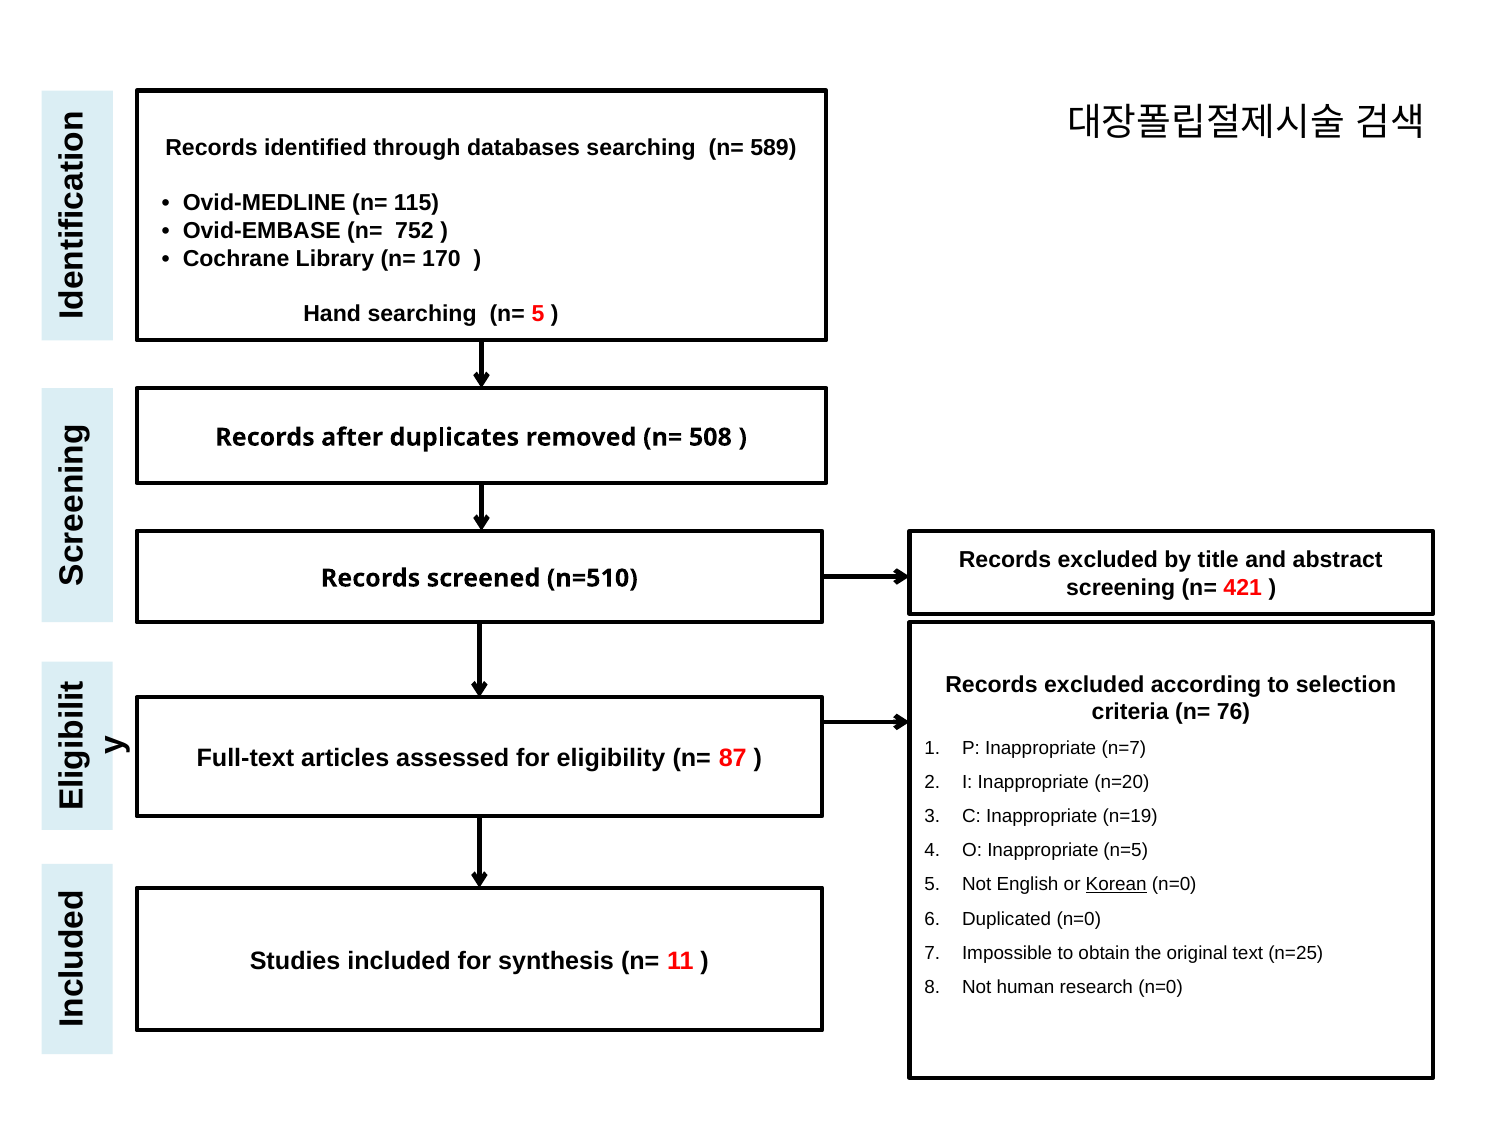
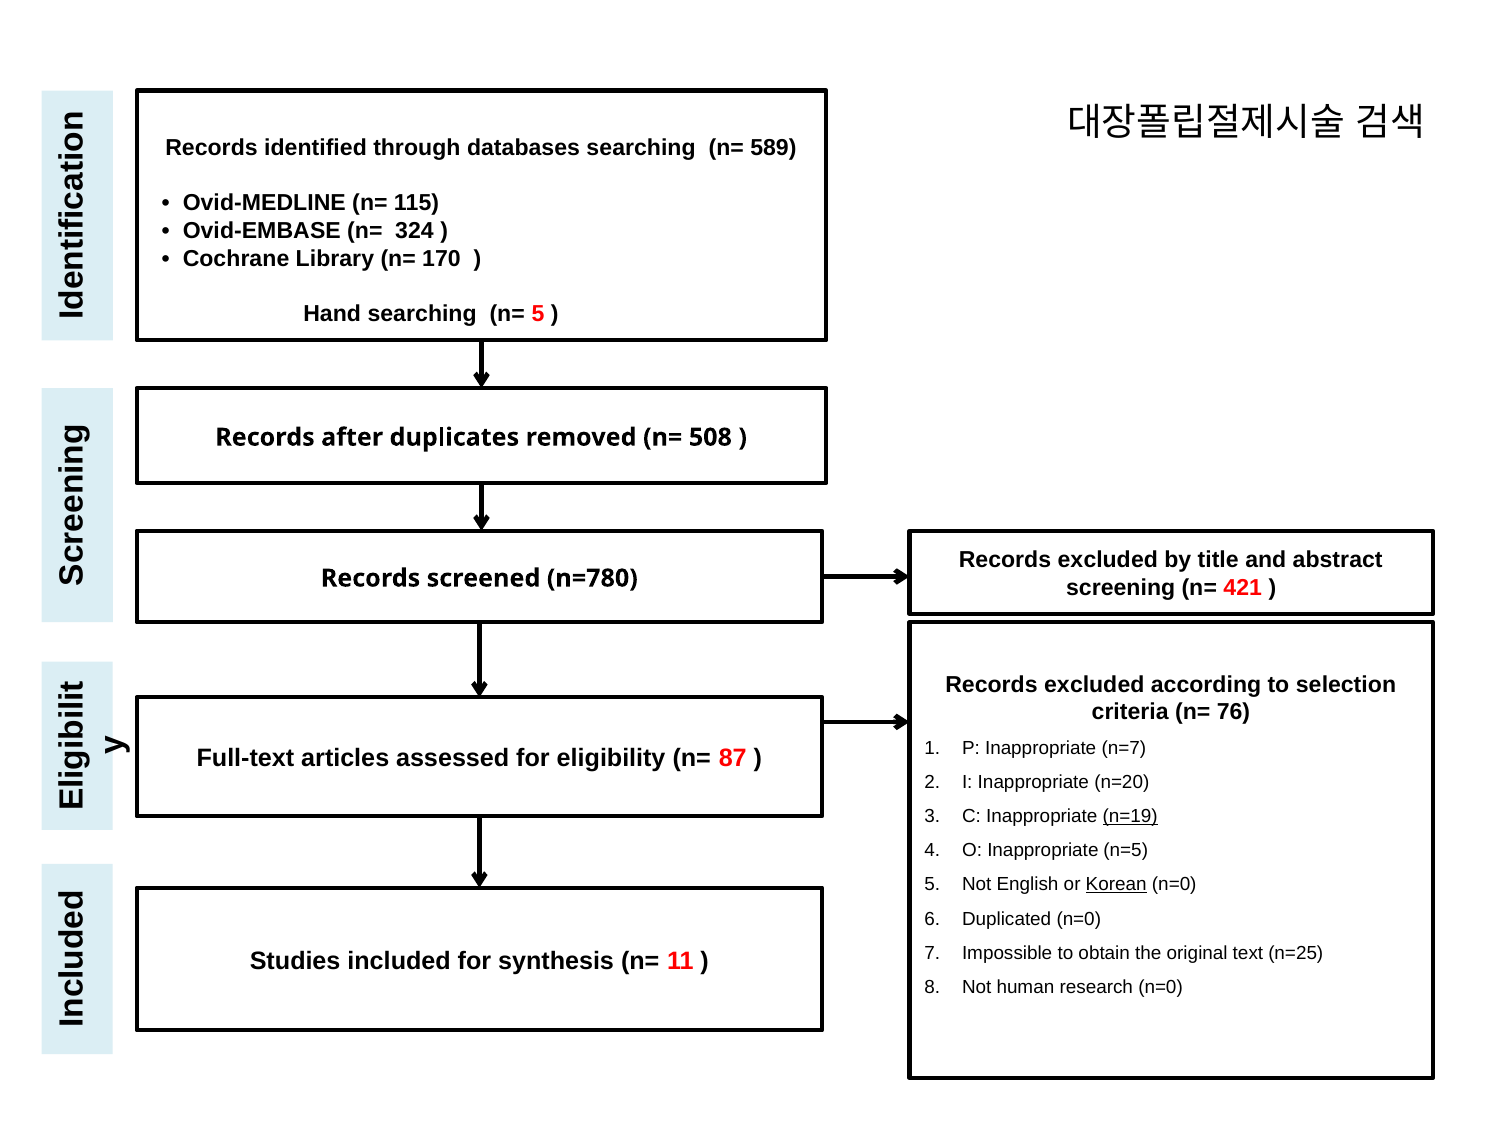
752: 752 -> 324
n=510: n=510 -> n=780
n=19 underline: none -> present
